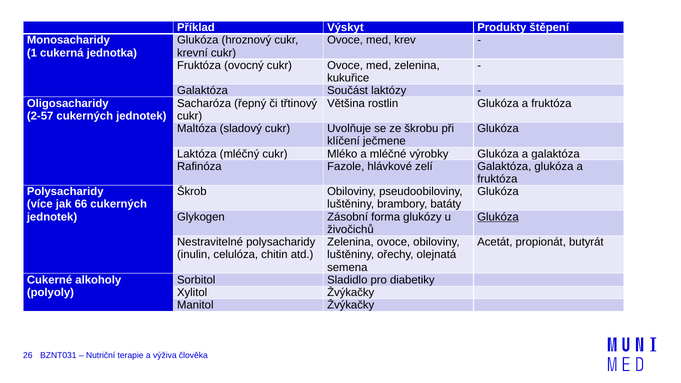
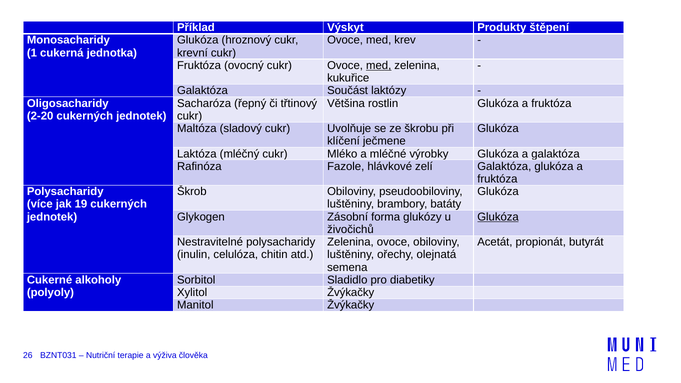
med at (379, 65) underline: none -> present
2-57: 2-57 -> 2-20
66: 66 -> 19
